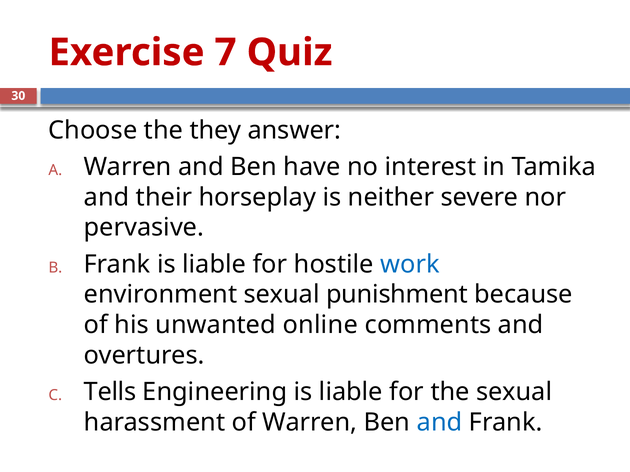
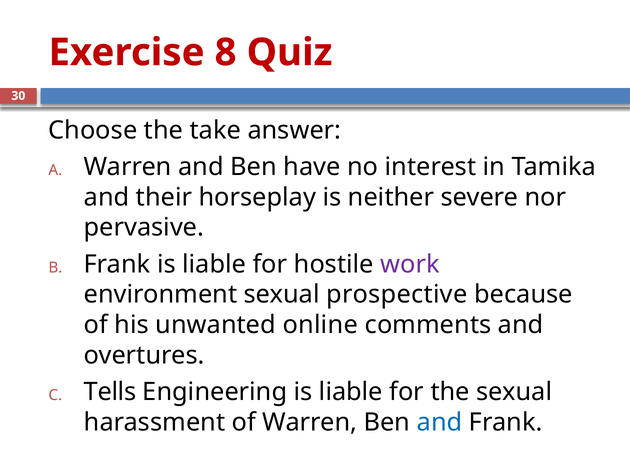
7: 7 -> 8
they: they -> take
work colour: blue -> purple
punishment: punishment -> prospective
